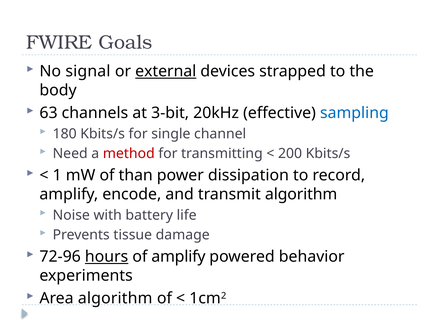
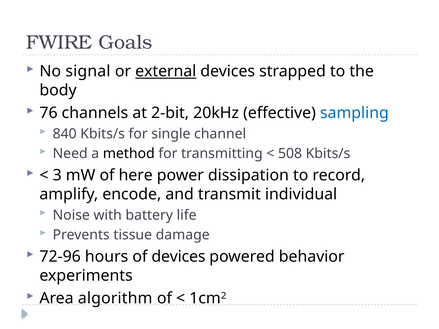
63: 63 -> 76
3-bit: 3-bit -> 2-bit
180: 180 -> 840
method colour: red -> black
200: 200 -> 508
1: 1 -> 3
than: than -> here
transmit algorithm: algorithm -> individual
hours underline: present -> none
of amplify: amplify -> devices
